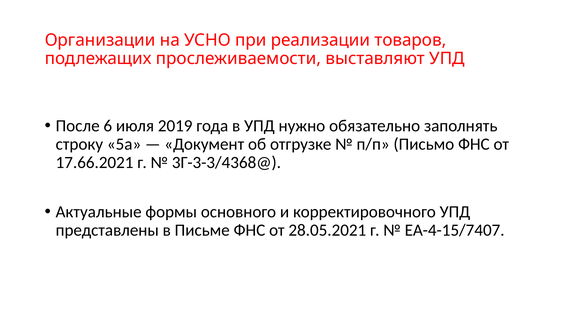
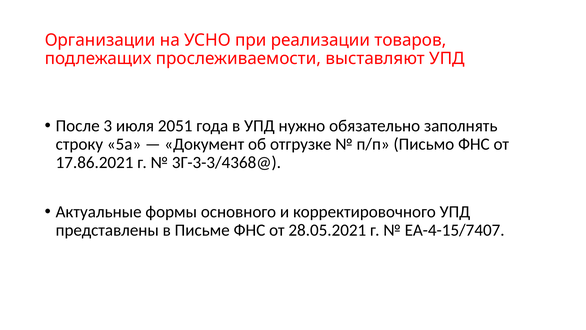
6: 6 -> 3
2019: 2019 -> 2051
17.66.2021: 17.66.2021 -> 17.86.2021
